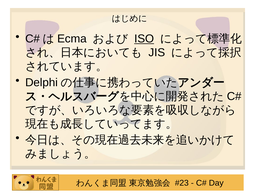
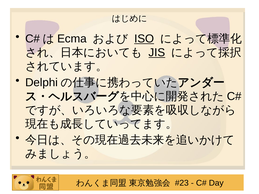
JIS underline: none -> present
